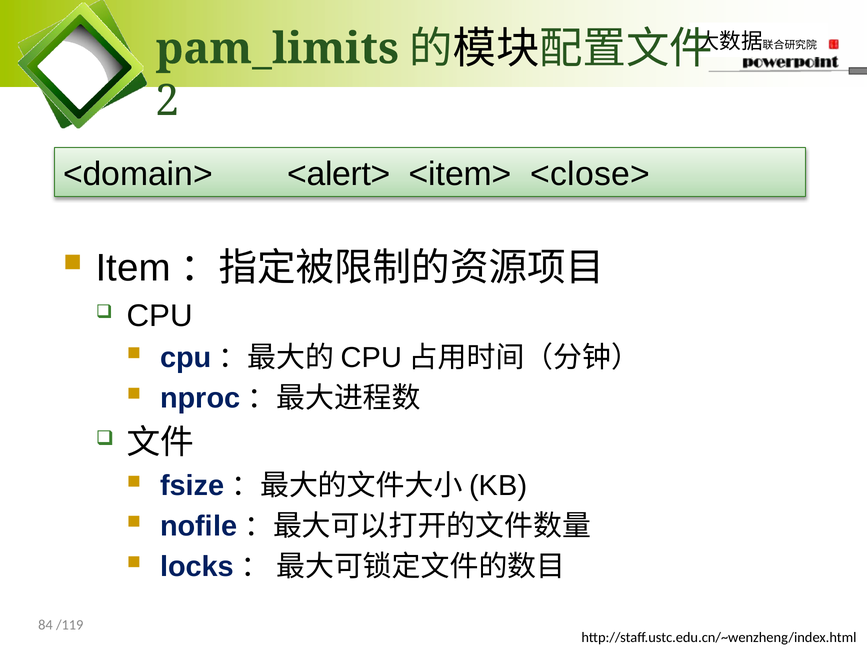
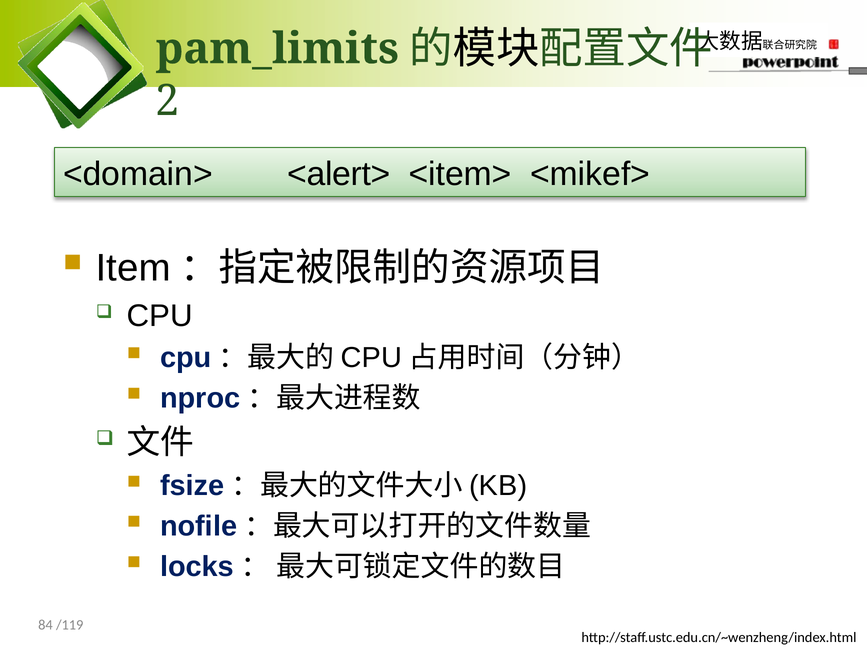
<close>: <close> -> <mikef>
